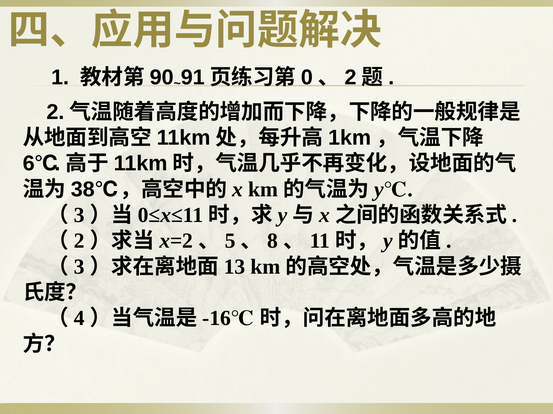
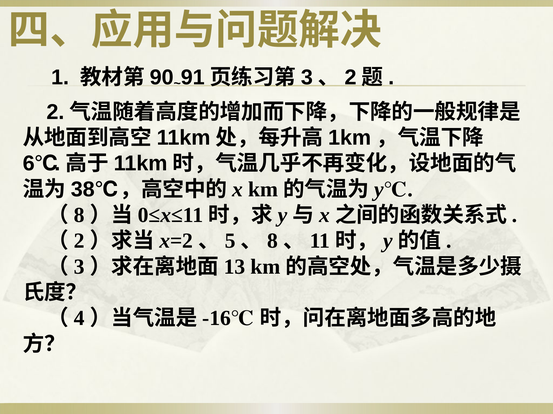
0 at (307, 78): 0 -> 3
3 at (79, 215): 3 -> 8
